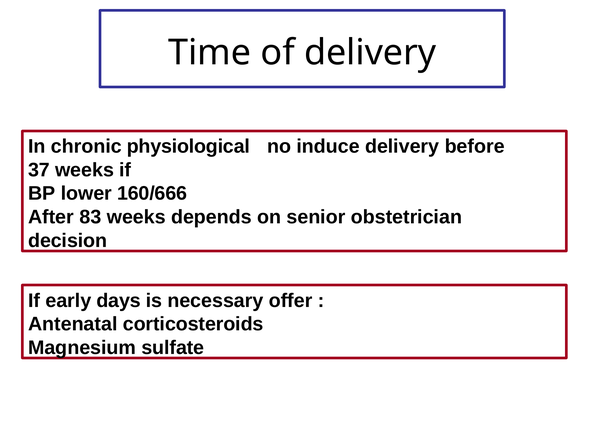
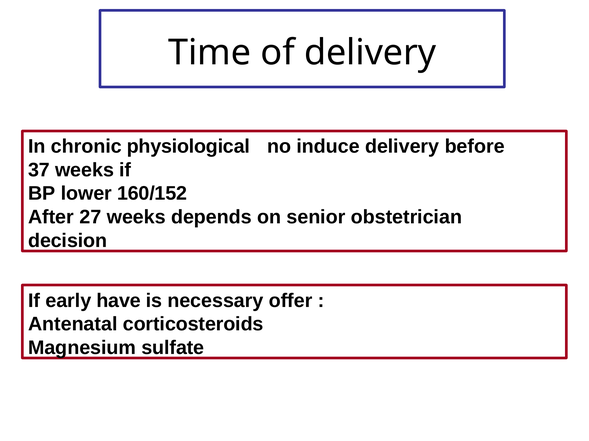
160/666: 160/666 -> 160/152
83: 83 -> 27
days: days -> have
